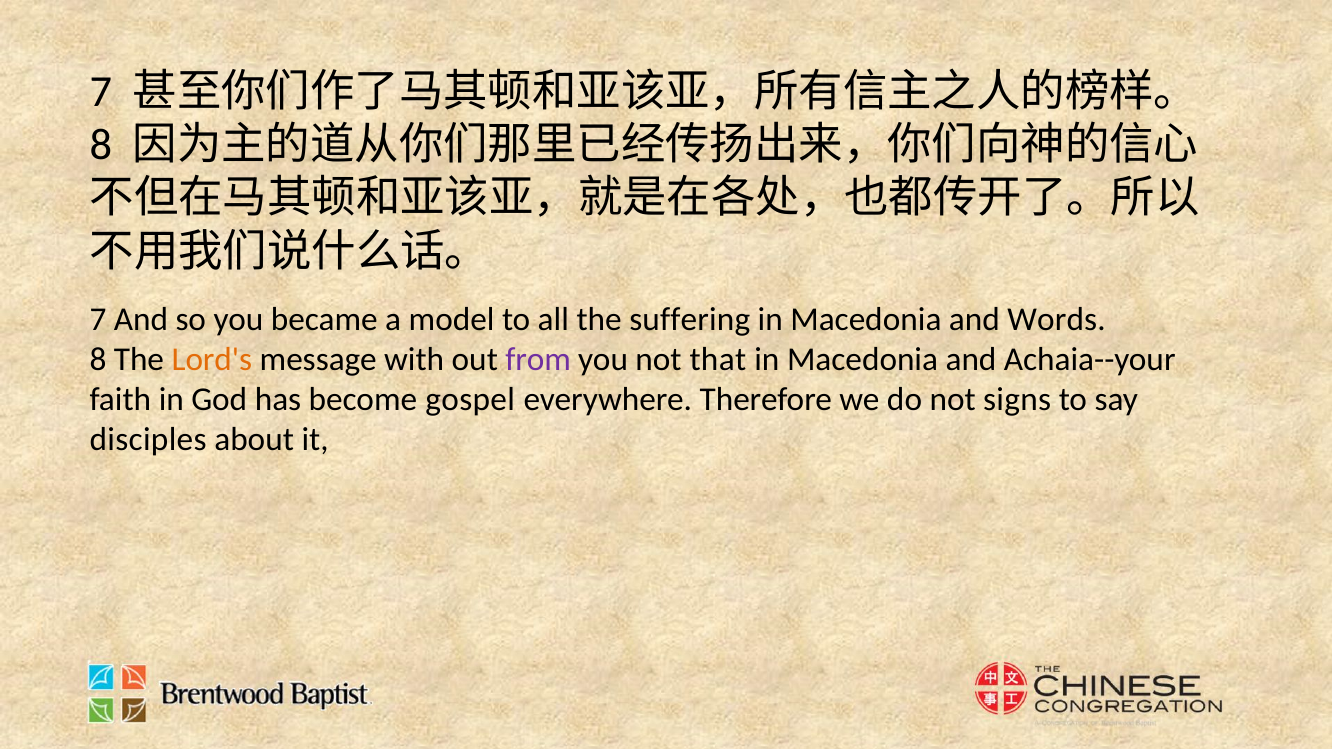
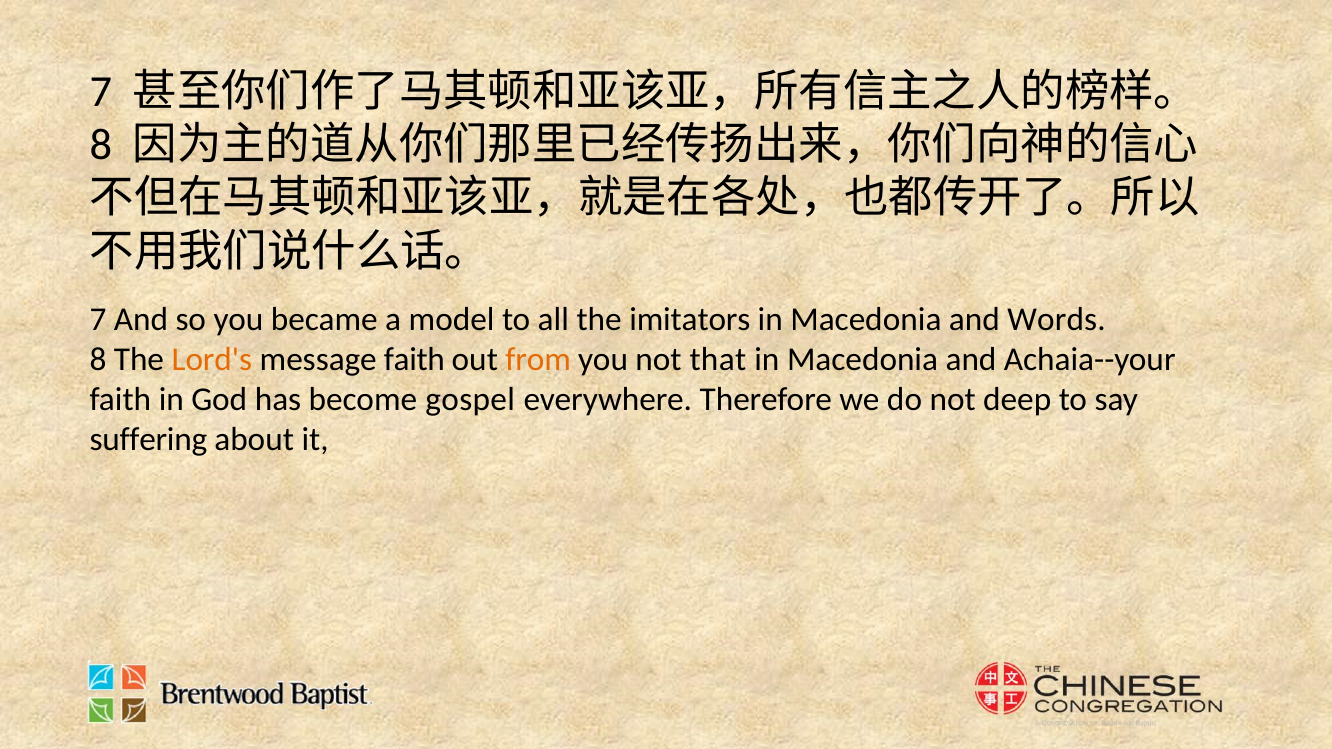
suffering: suffering -> imitators
message with: with -> faith
from colour: purple -> orange
signs: signs -> deep
disciples: disciples -> suffering
